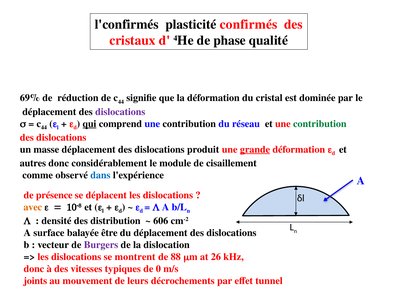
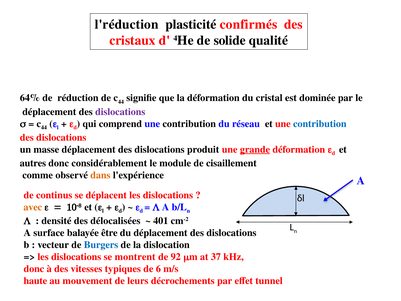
l'confirmés: l'confirmés -> l'réduction
phase: phase -> solide
69%: 69% -> 64%
qui underline: present -> none
contribution at (320, 124) colour: green -> blue
dans colour: blue -> orange
présence: présence -> continus
distribution: distribution -> délocalisées
606: 606 -> 401
Burgers colour: purple -> blue
88: 88 -> 92
26: 26 -> 37
0: 0 -> 6
joints: joints -> haute
